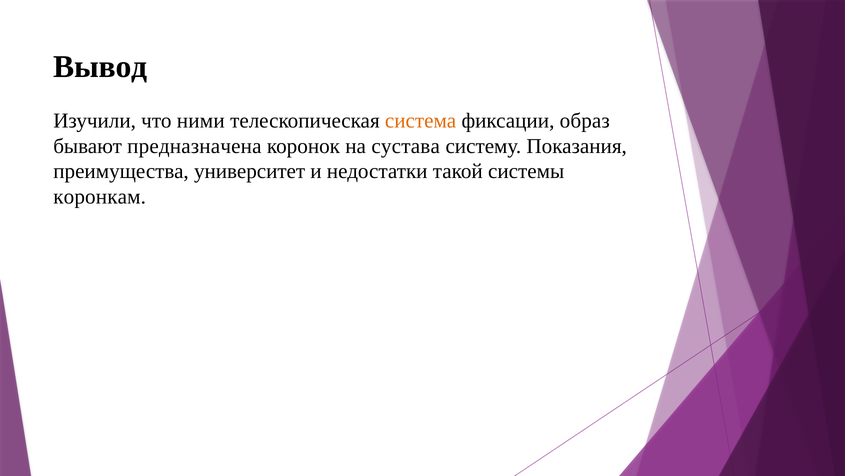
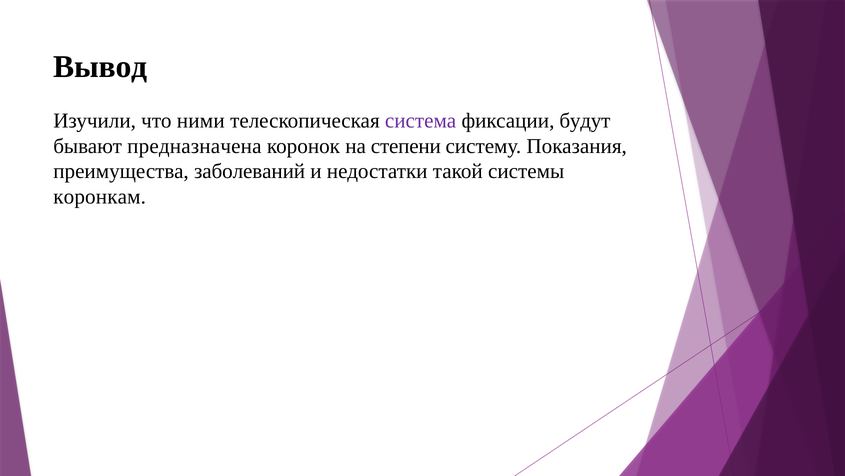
система colour: orange -> purple
образ: образ -> будут
сустава: сустава -> степени
университет: университет -> заболеваний
